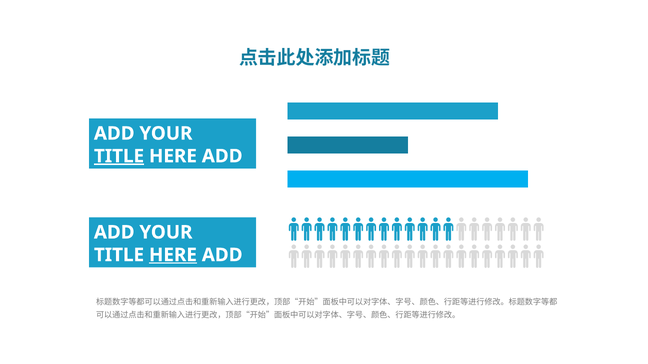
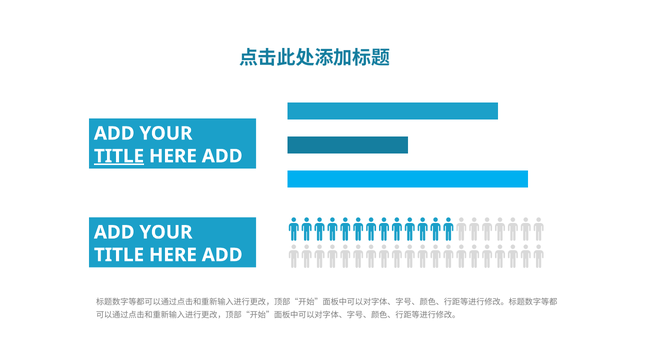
HERE at (173, 255) underline: present -> none
